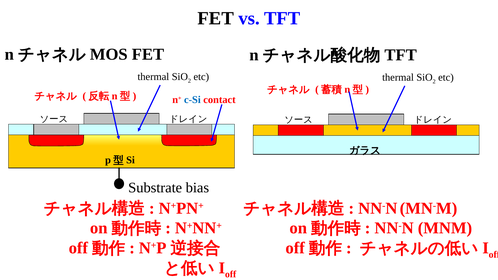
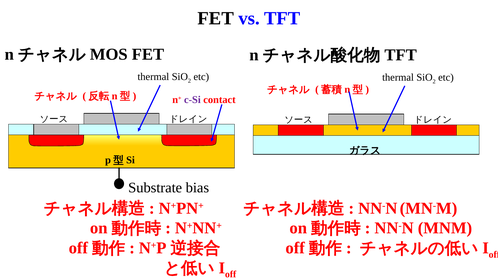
c-Si colour: blue -> purple
